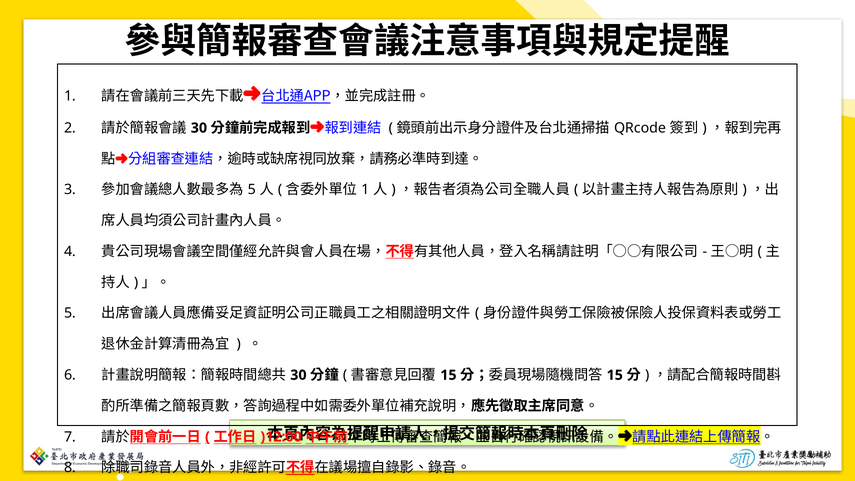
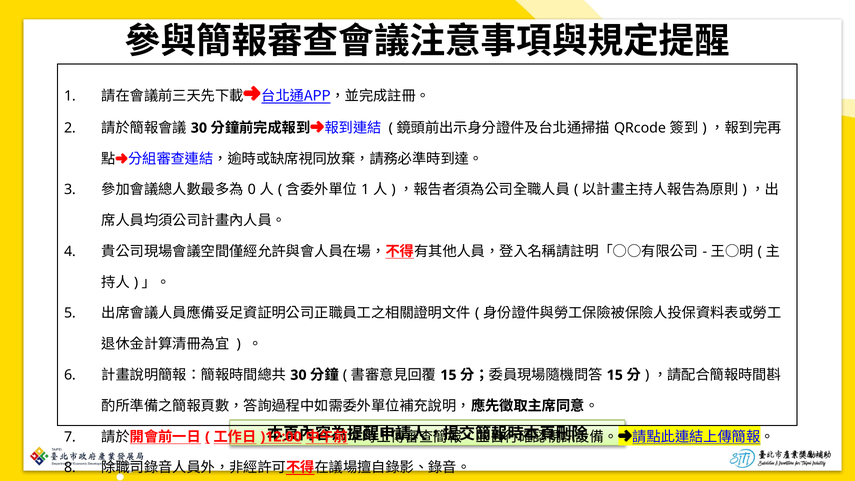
5 at (252, 190): 5 -> 0
